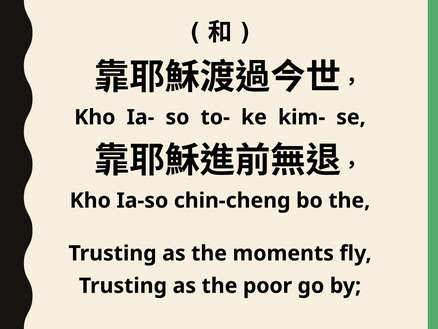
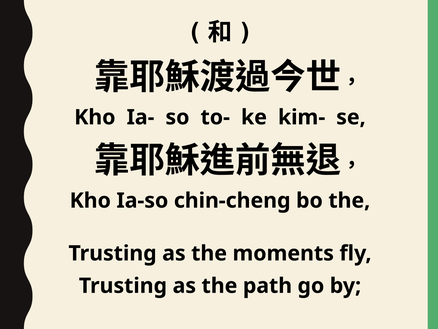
poor: poor -> path
